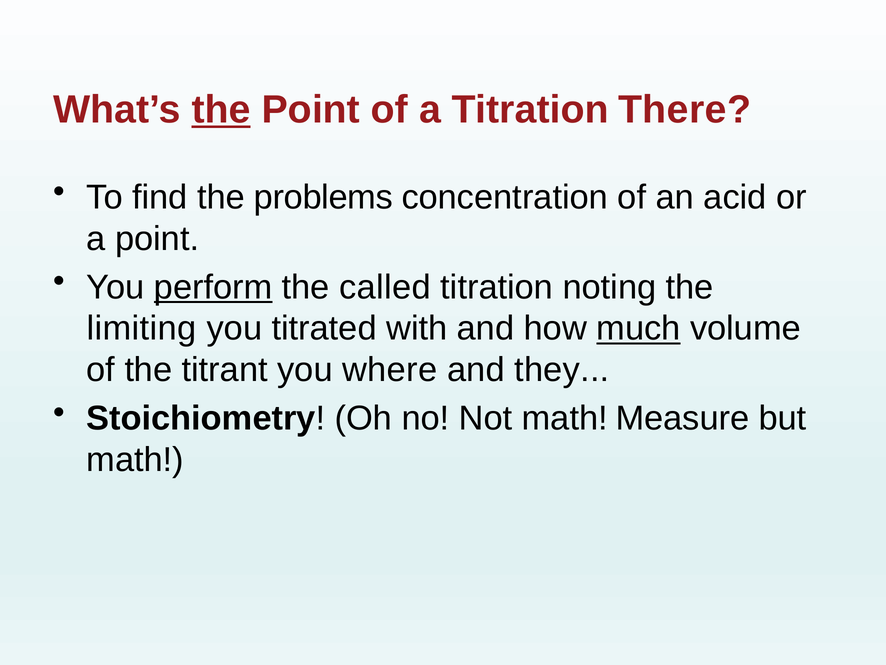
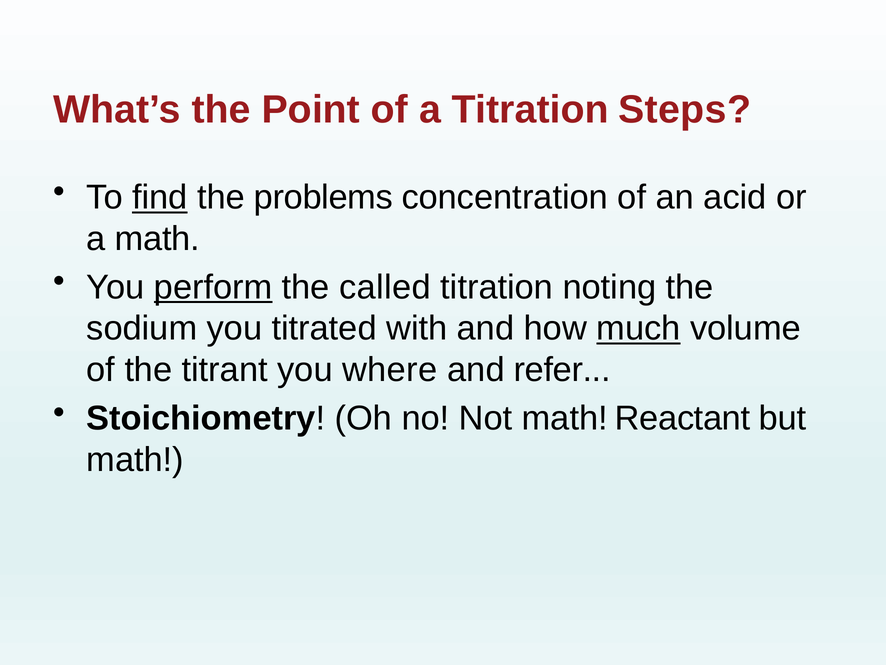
the at (221, 110) underline: present -> none
There: There -> Steps
find underline: none -> present
a point: point -> math
limiting: limiting -> sodium
they: they -> refer
Measure: Measure -> Reactant
